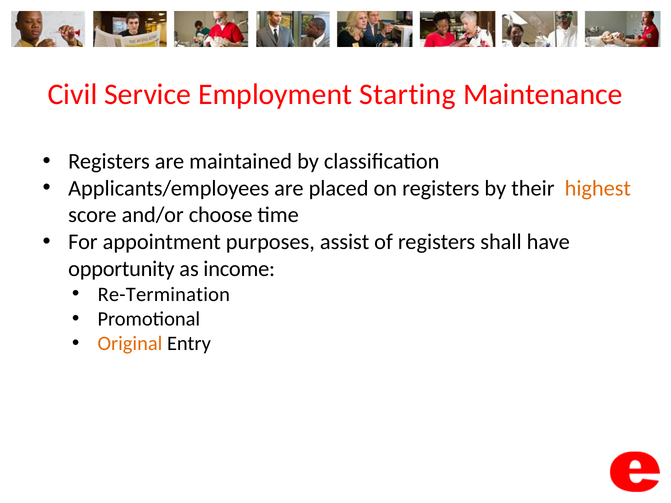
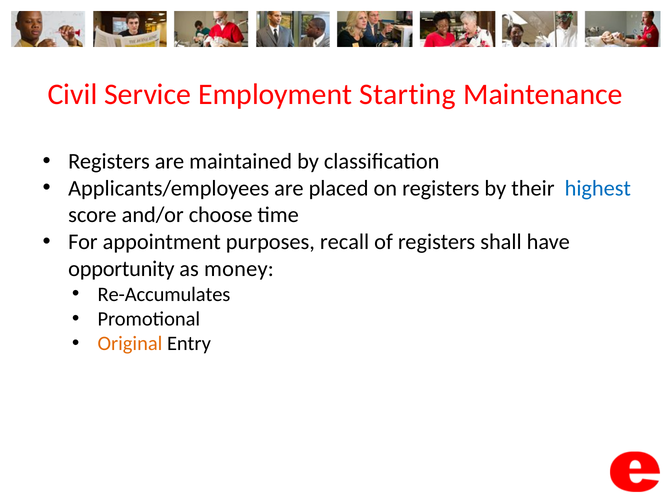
highest colour: orange -> blue
assist: assist -> recall
income: income -> money
Re-Termination: Re-Termination -> Re-Accumulates
